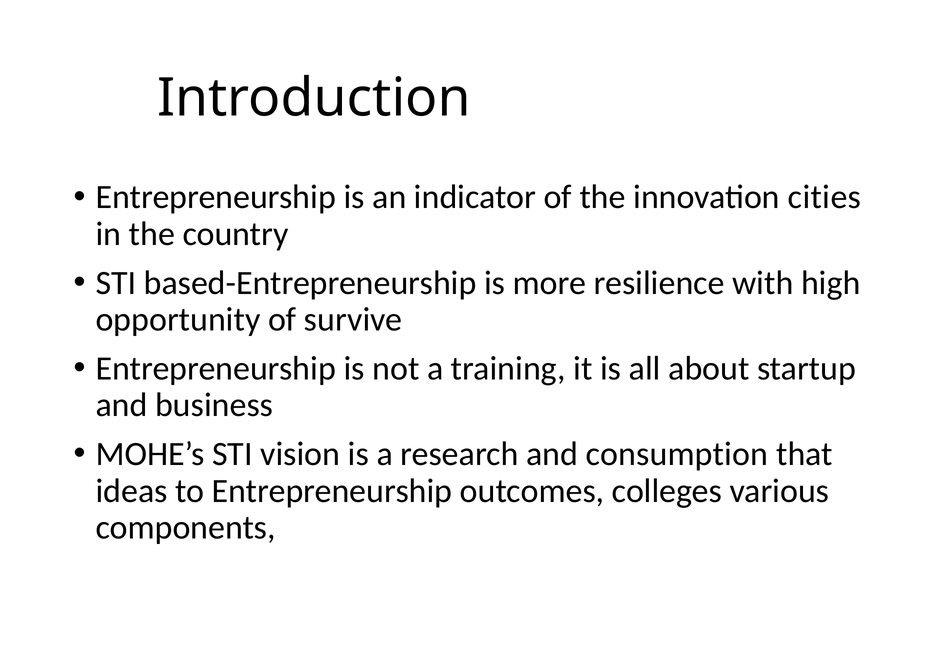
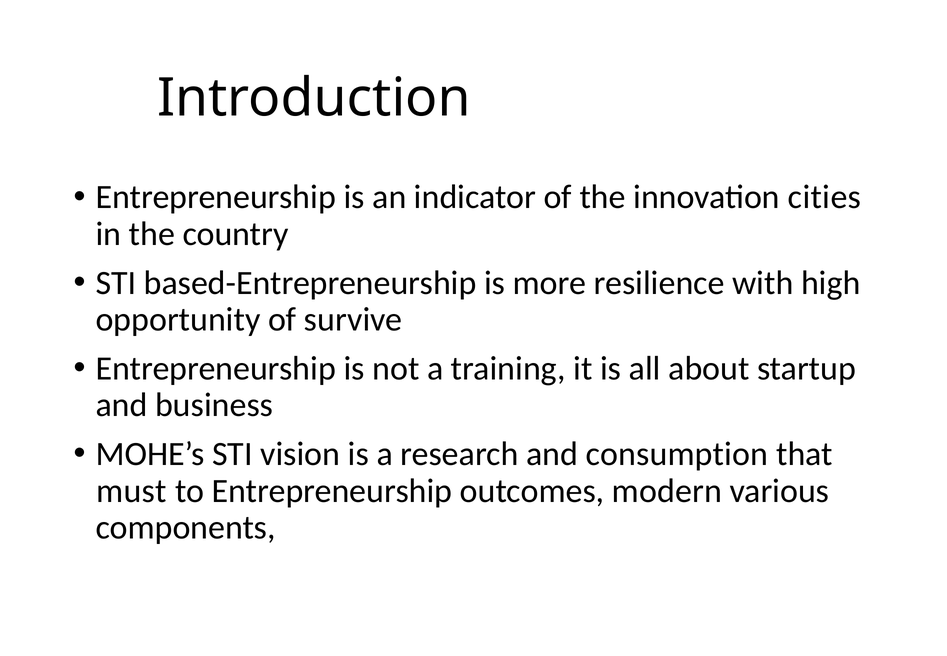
ideas: ideas -> must
colleges: colleges -> modern
